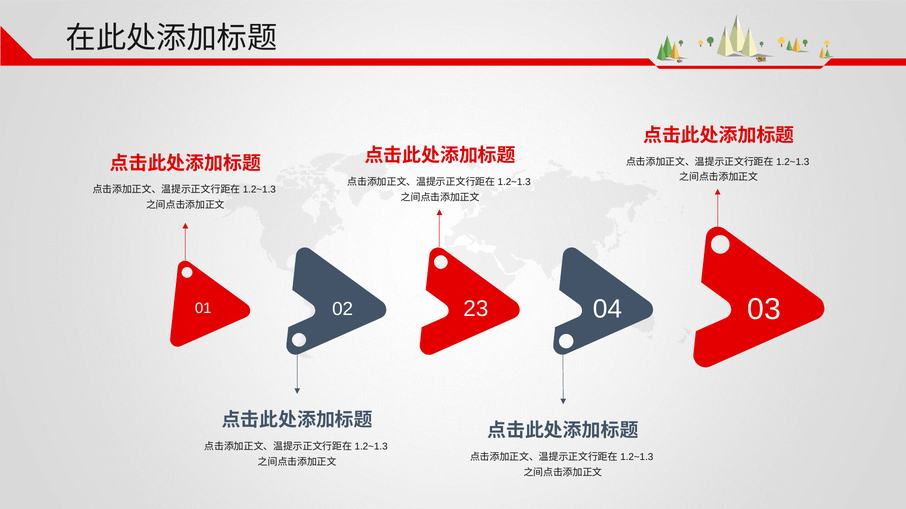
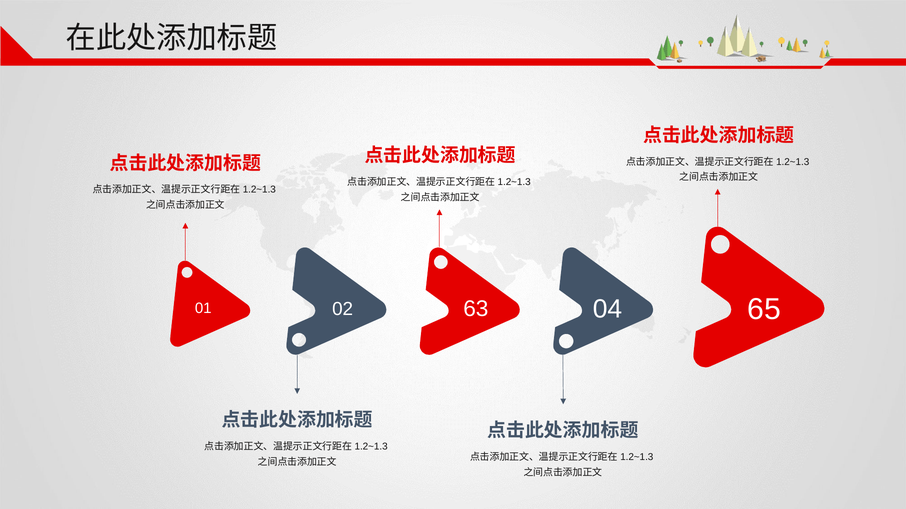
23: 23 -> 63
03: 03 -> 65
